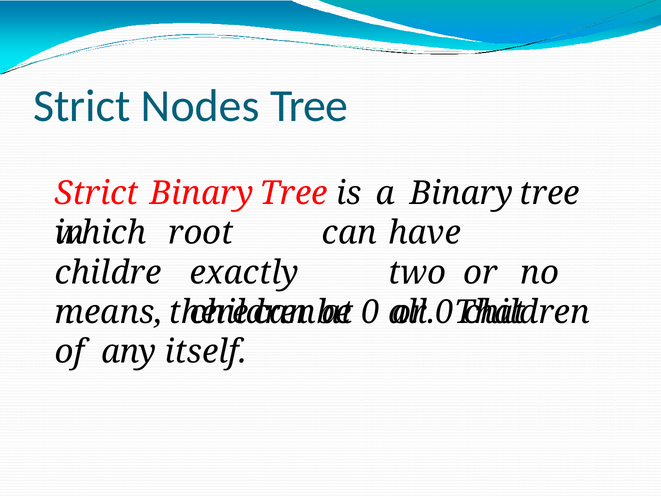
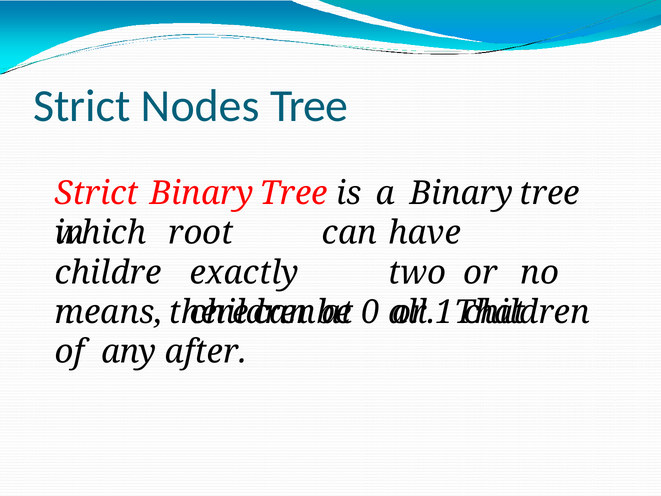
0 at (445, 312): 0 -> 1
itself: itself -> after
